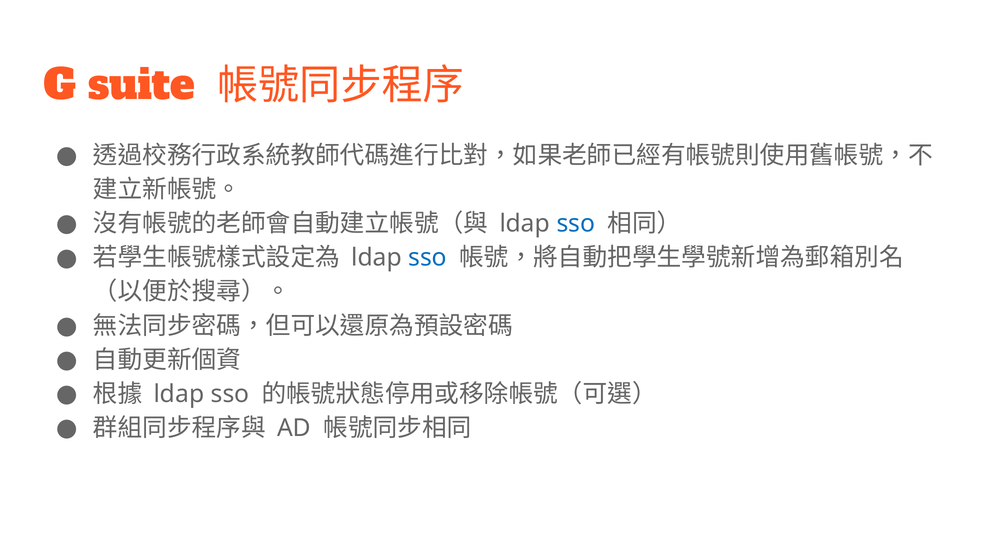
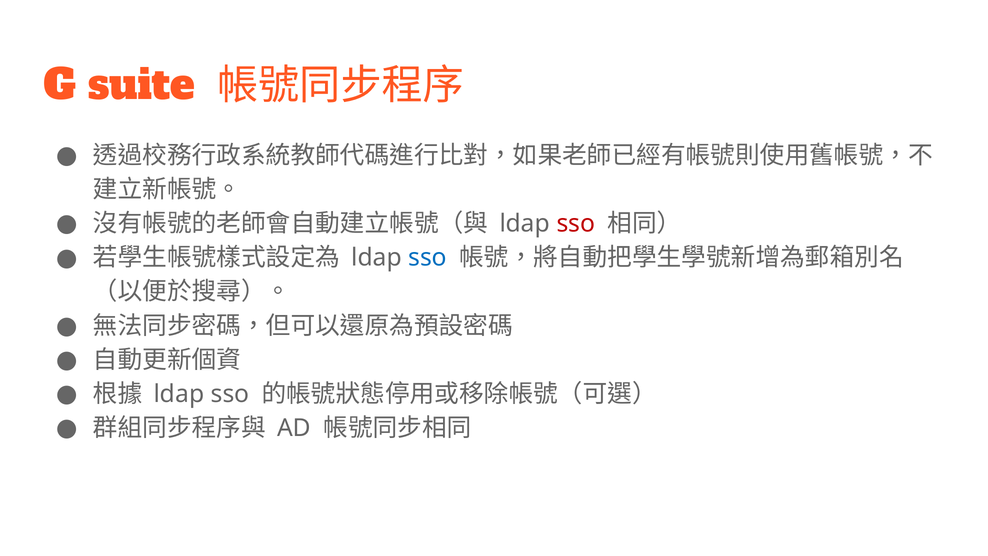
sso at (576, 224) colour: blue -> red
